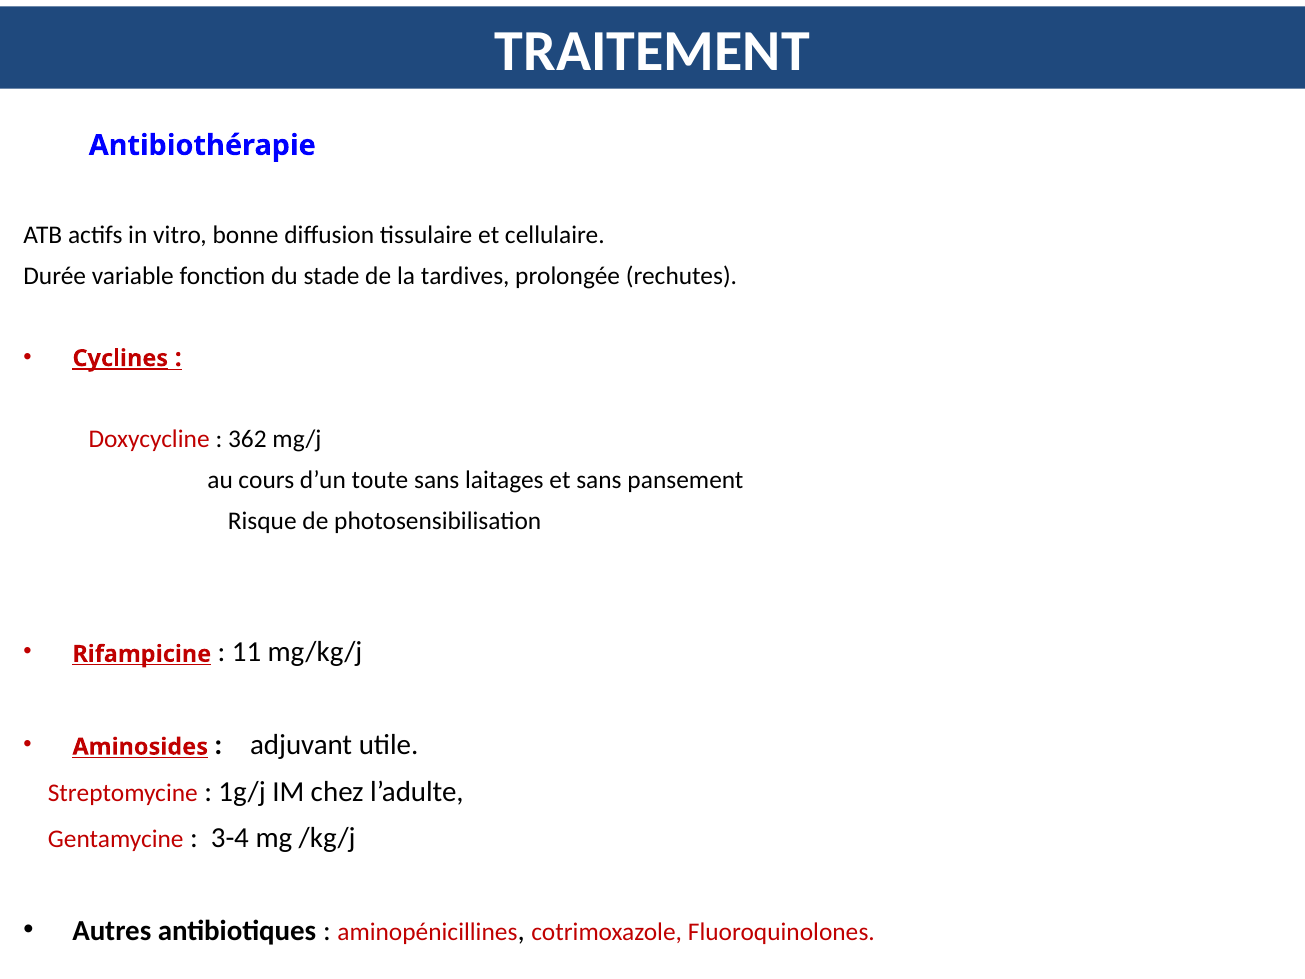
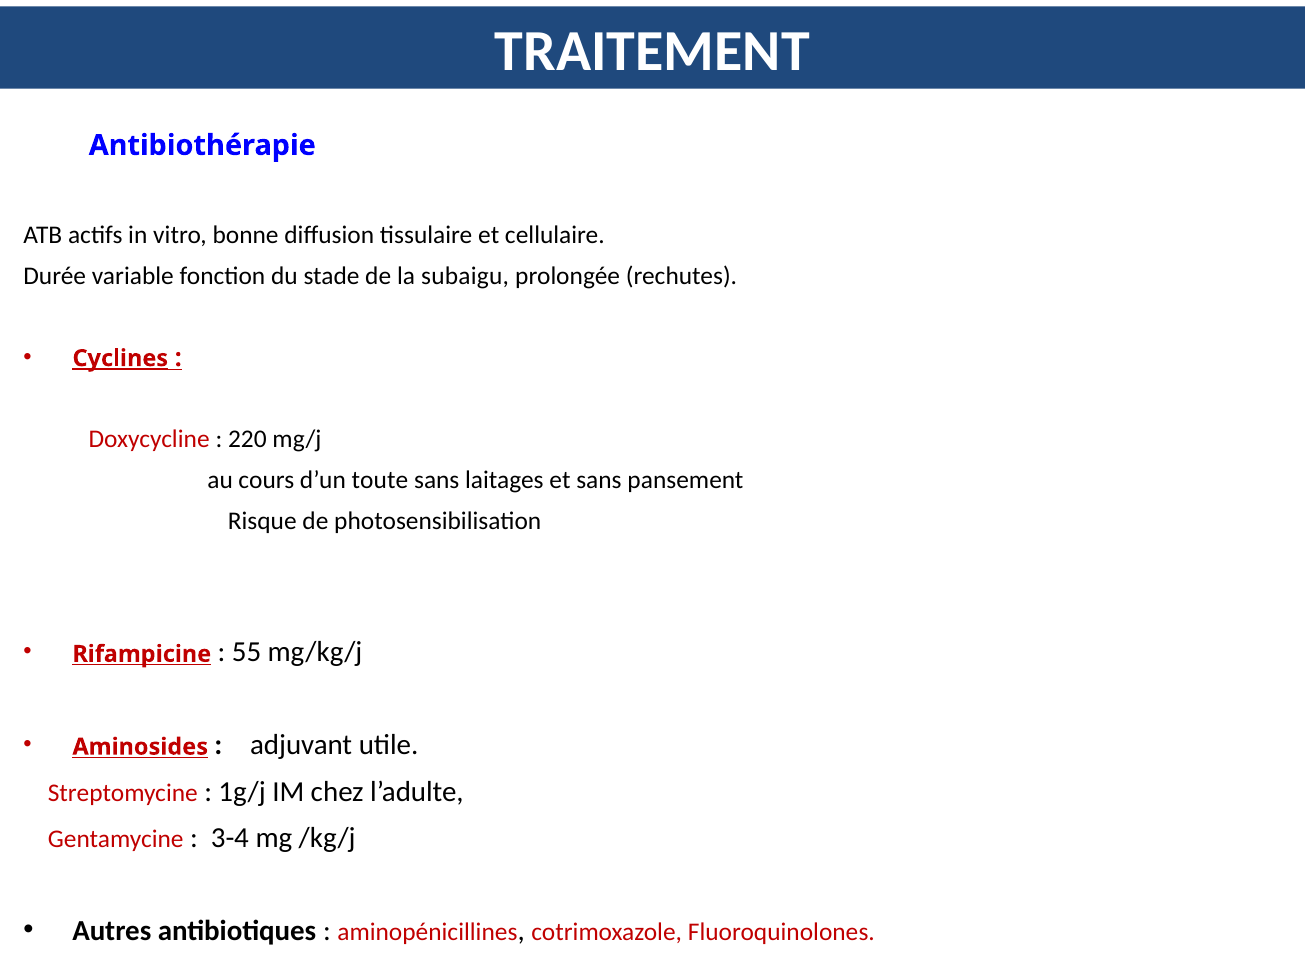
tardives: tardives -> subaigu
362: 362 -> 220
11: 11 -> 55
